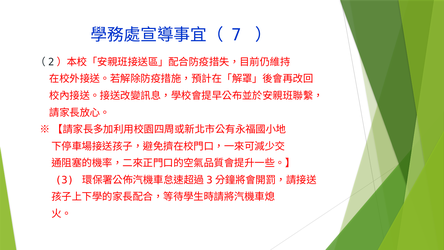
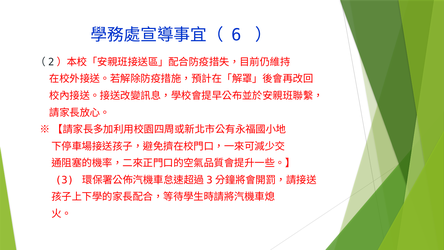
7: 7 -> 6
